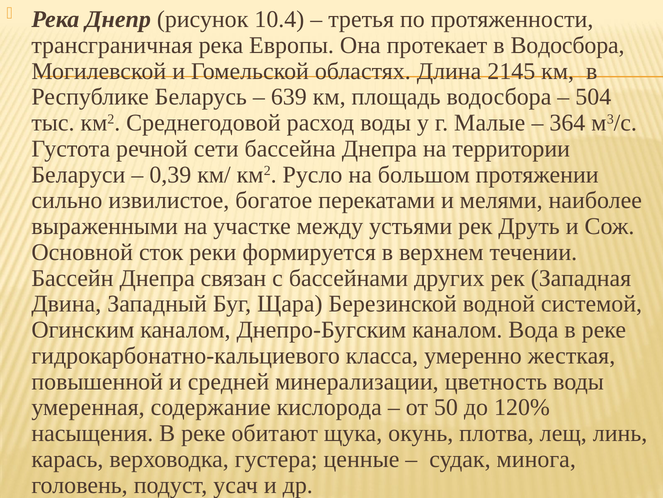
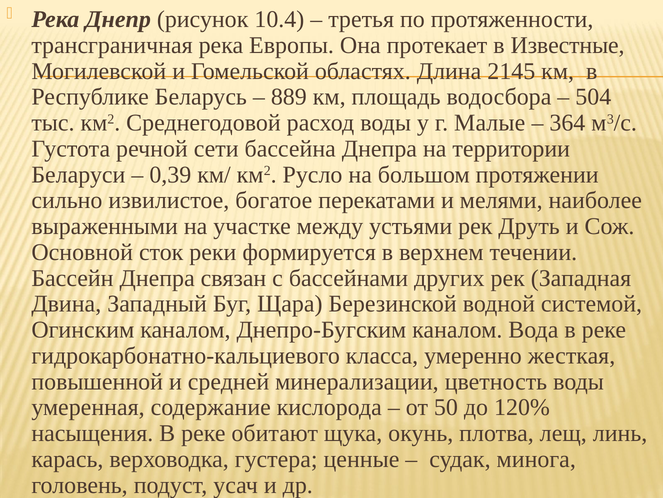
в Водосбора: Водосбора -> Известные
639: 639 -> 889
